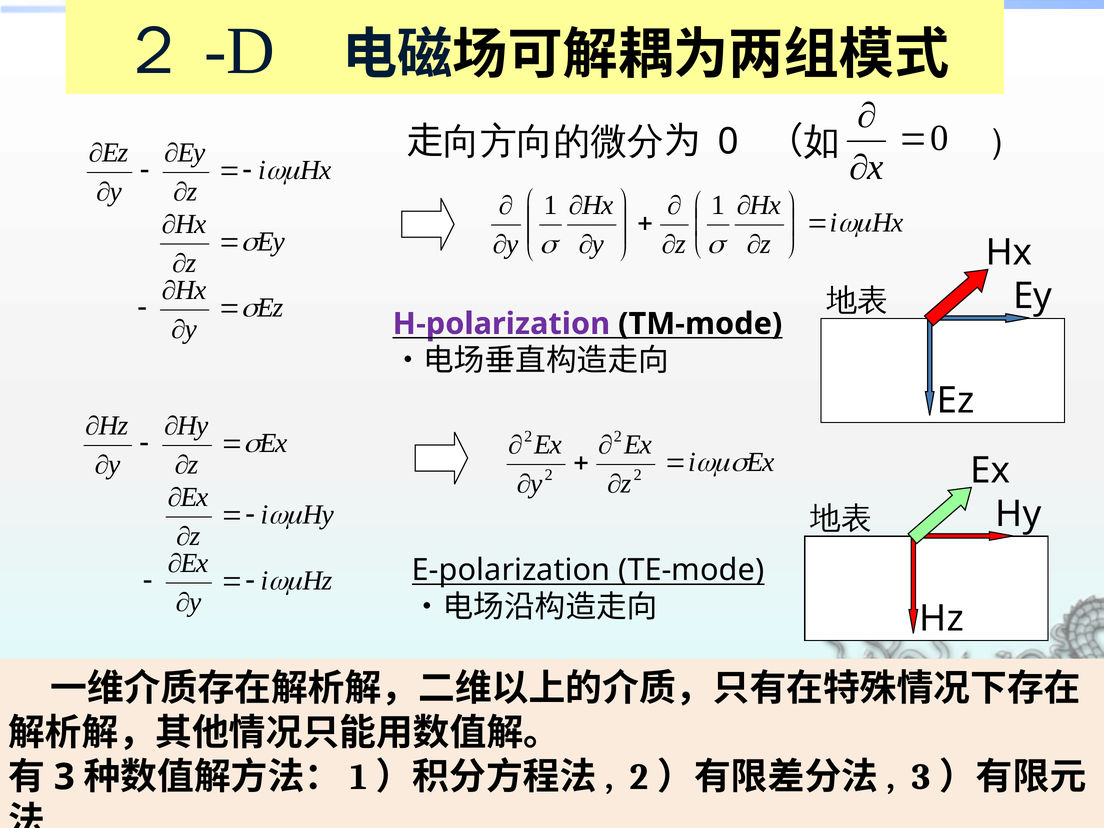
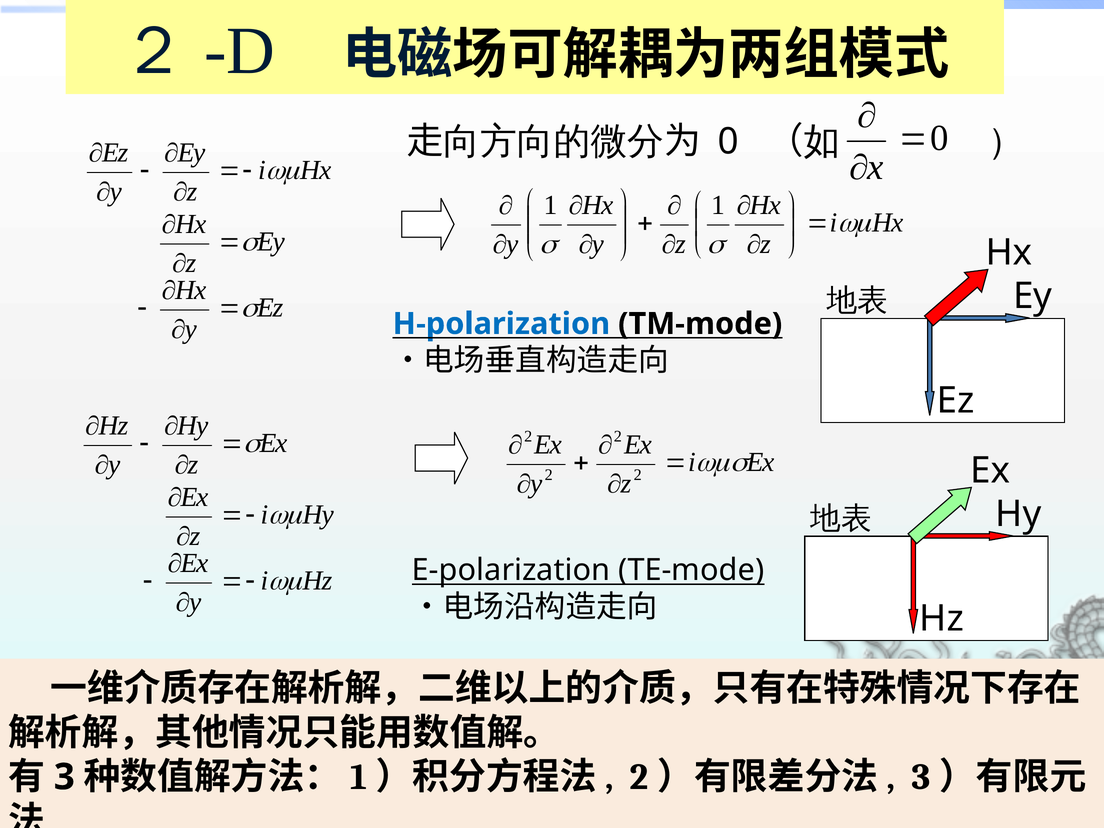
H-polarization colour: purple -> blue
